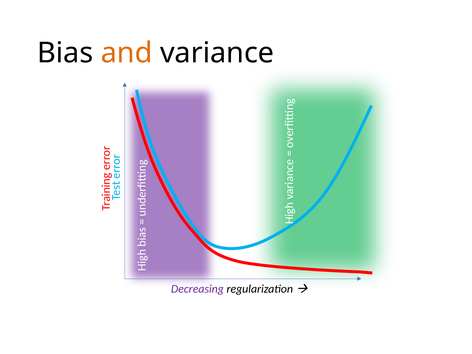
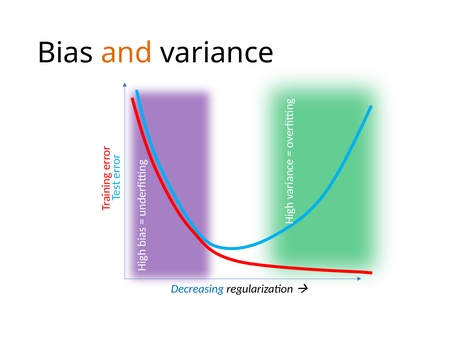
Decreasing colour: purple -> blue
